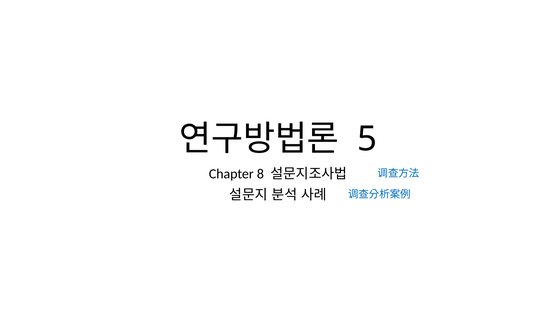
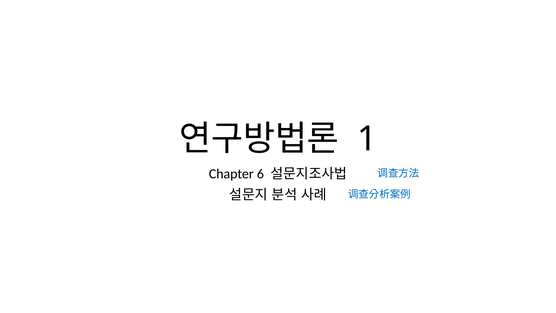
5: 5 -> 1
8: 8 -> 6
